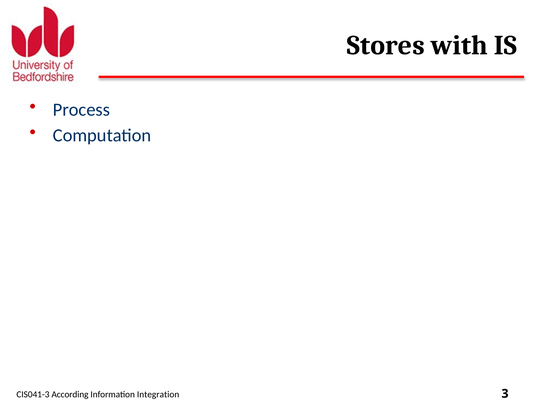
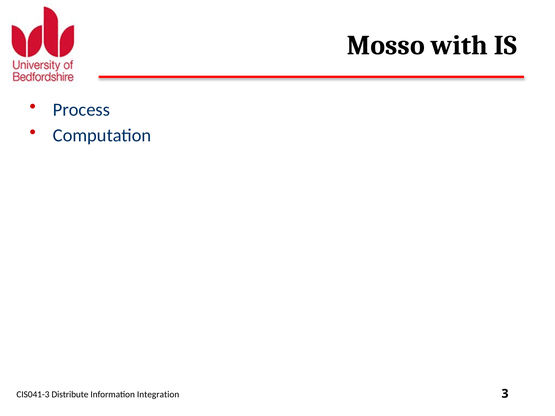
Stores: Stores -> Mosso
According: According -> Distribute
